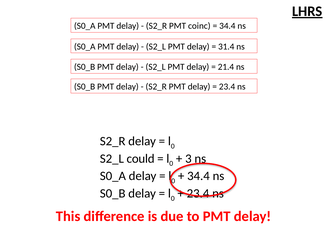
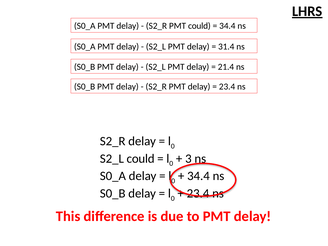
PMT coinc: coinc -> could
